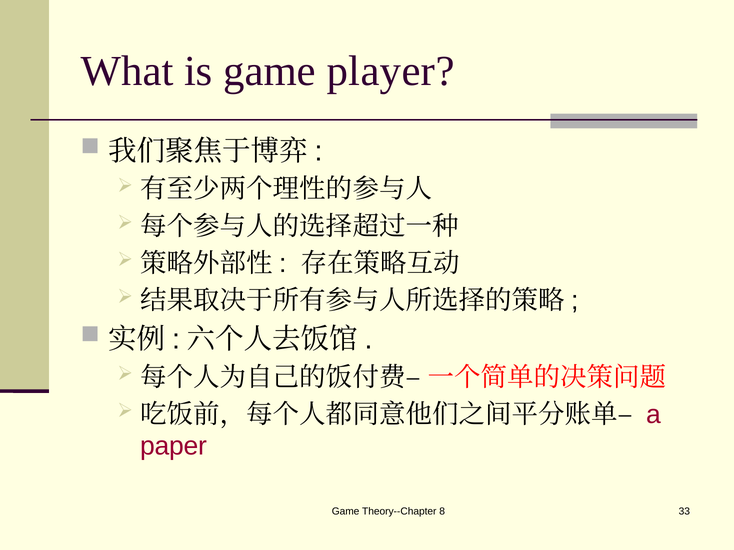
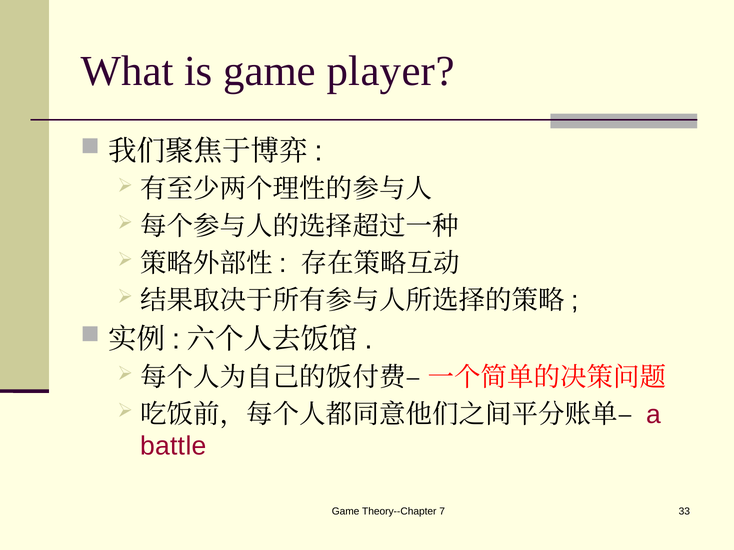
paper: paper -> battle
8: 8 -> 7
